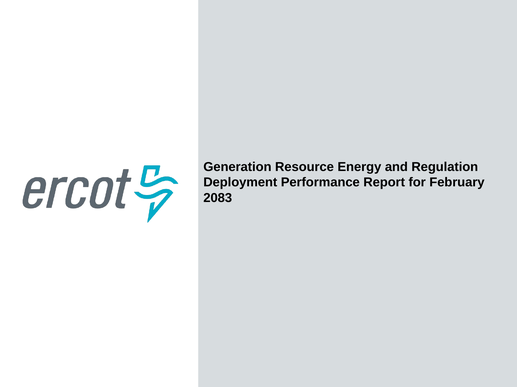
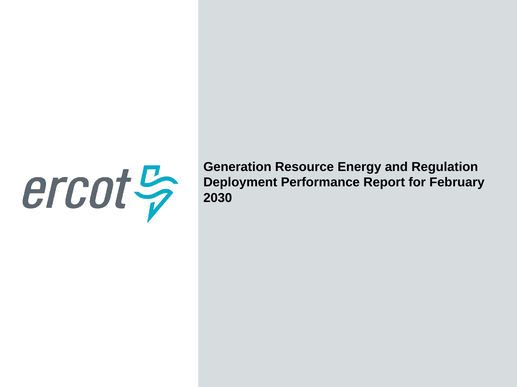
2083: 2083 -> 2030
